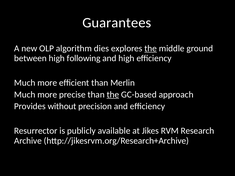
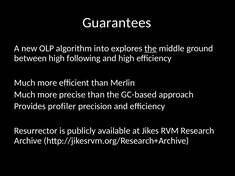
dies: dies -> into
the at (113, 95) underline: present -> none
without: without -> profiler
